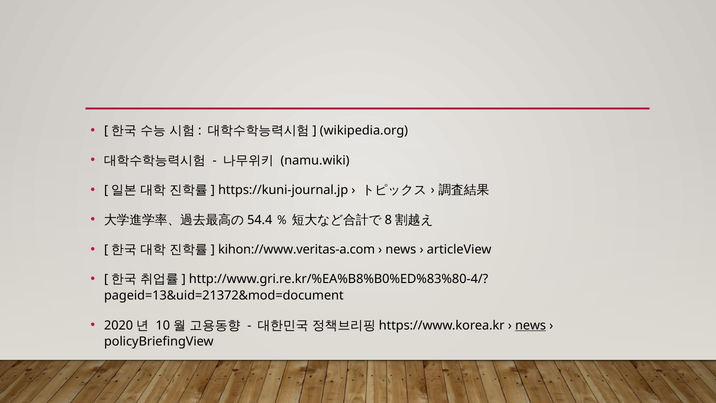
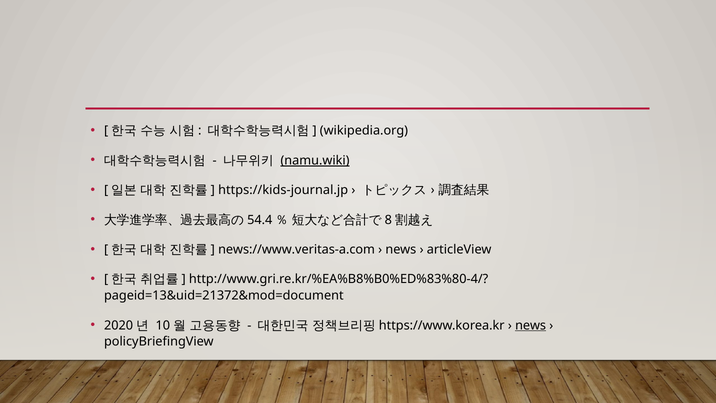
namu.wiki underline: none -> present
https://kuni-journal.jp: https://kuni-journal.jp -> https://kids-journal.jp
kihon://www.veritas-a.com: kihon://www.veritas-a.com -> news://www.veritas-a.com
